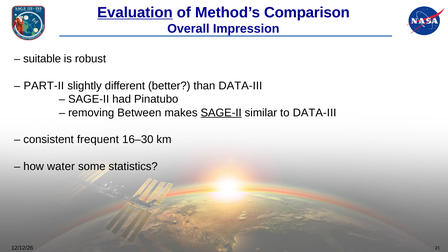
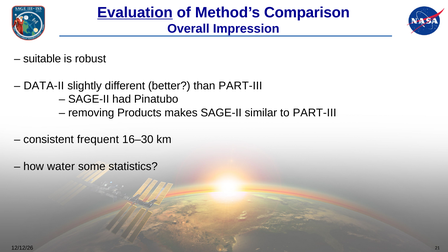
PART-II: PART-II -> DATA-II
than DATA-III: DATA-III -> PART-III
Between: Between -> Products
SAGE-II at (221, 113) underline: present -> none
to DATA-III: DATA-III -> PART-III
